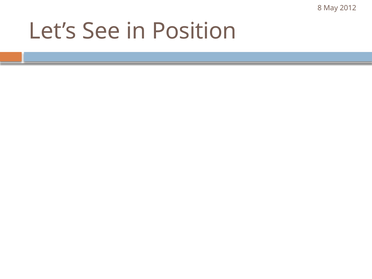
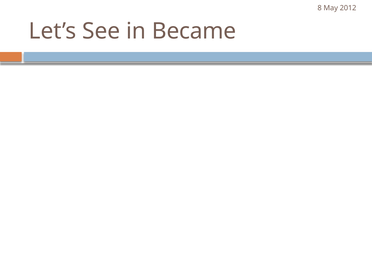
Position: Position -> Became
